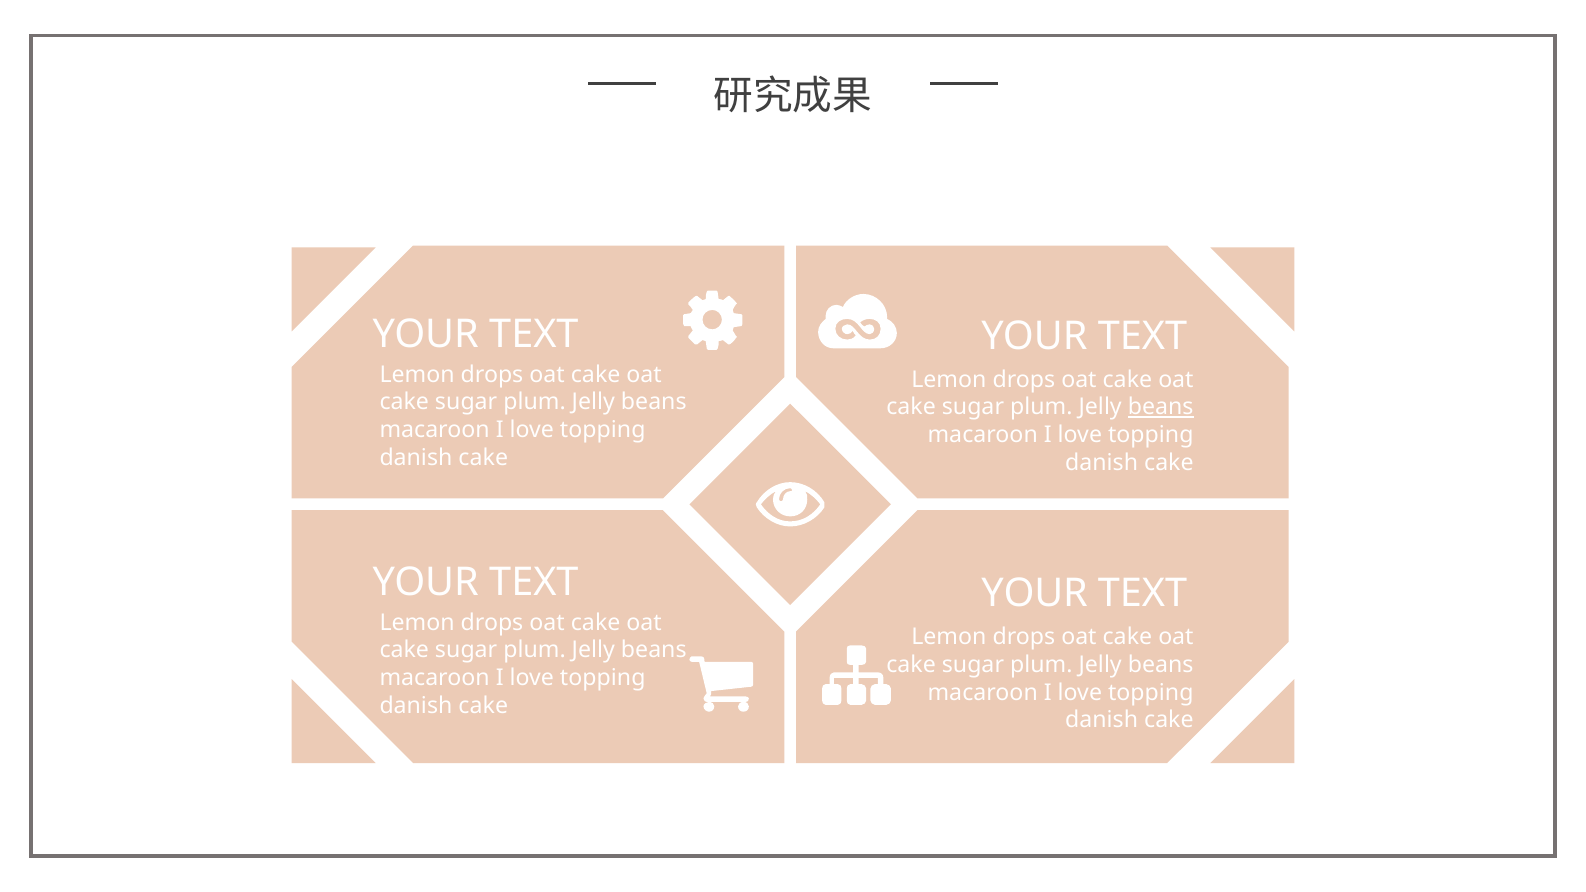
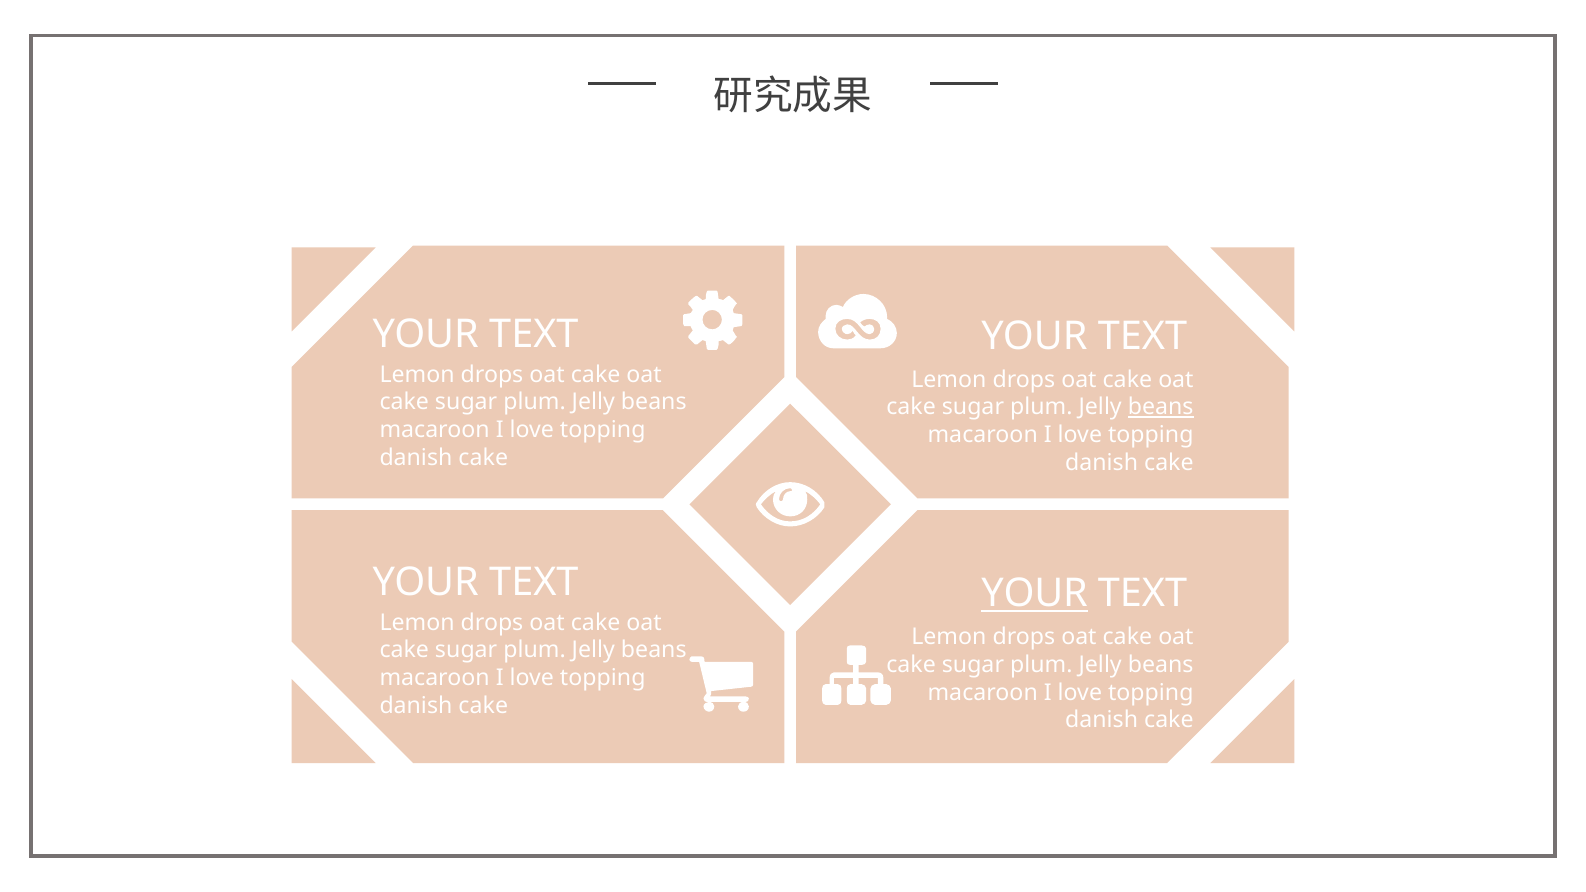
YOUR at (1035, 594) underline: none -> present
